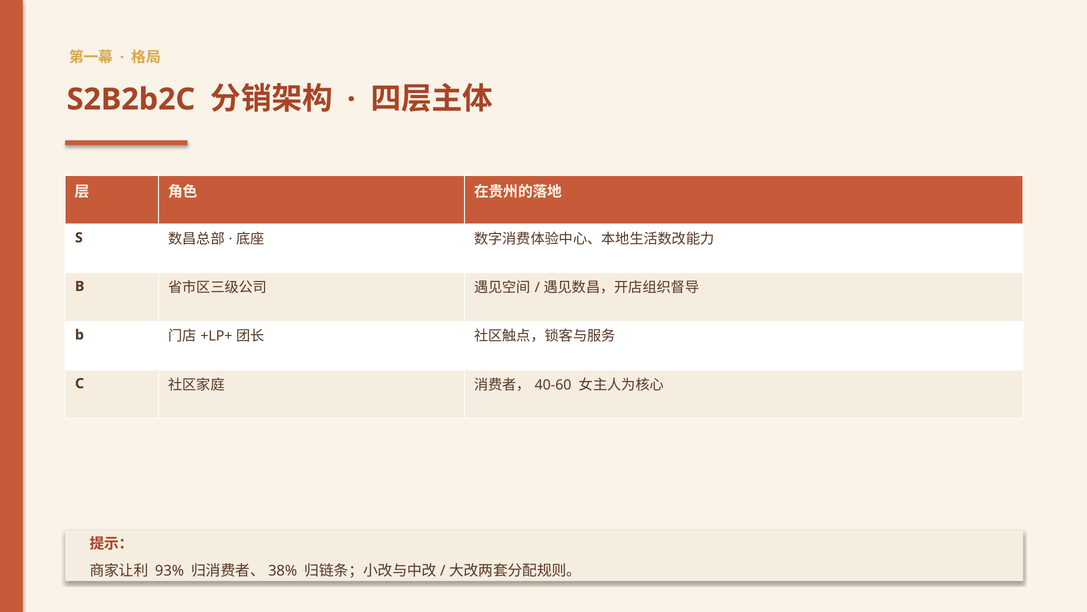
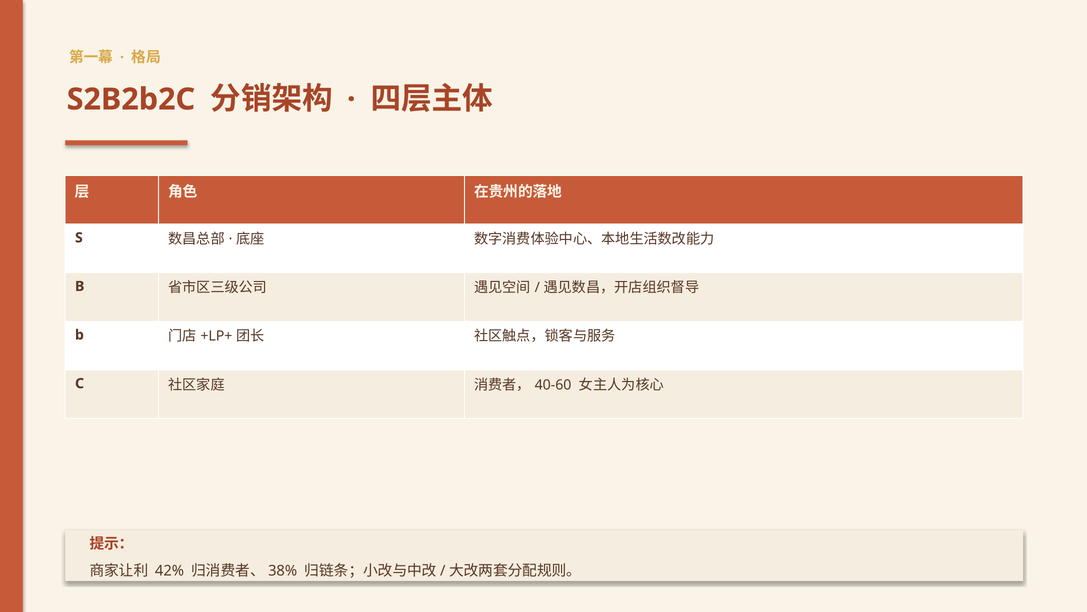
93%: 93% -> 42%
